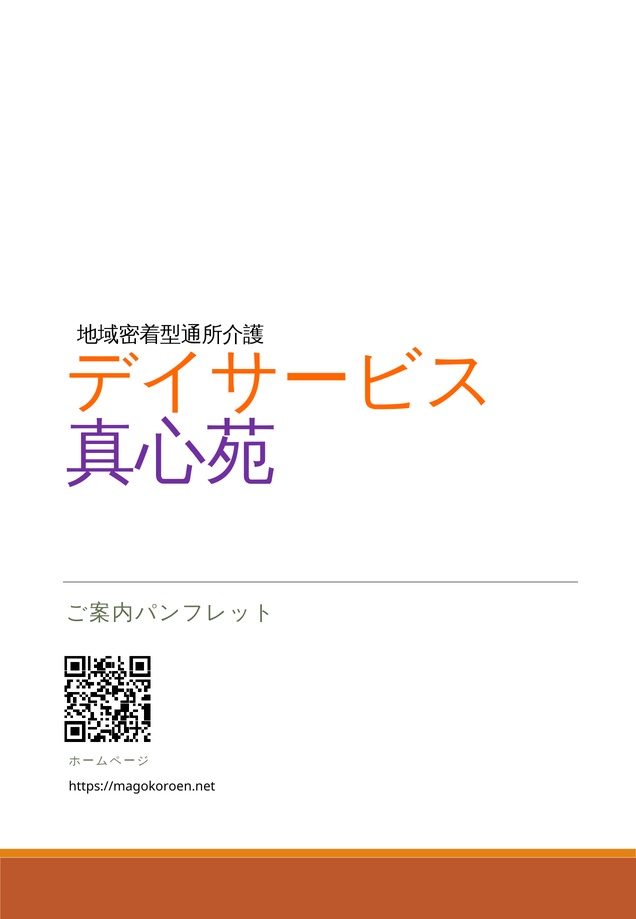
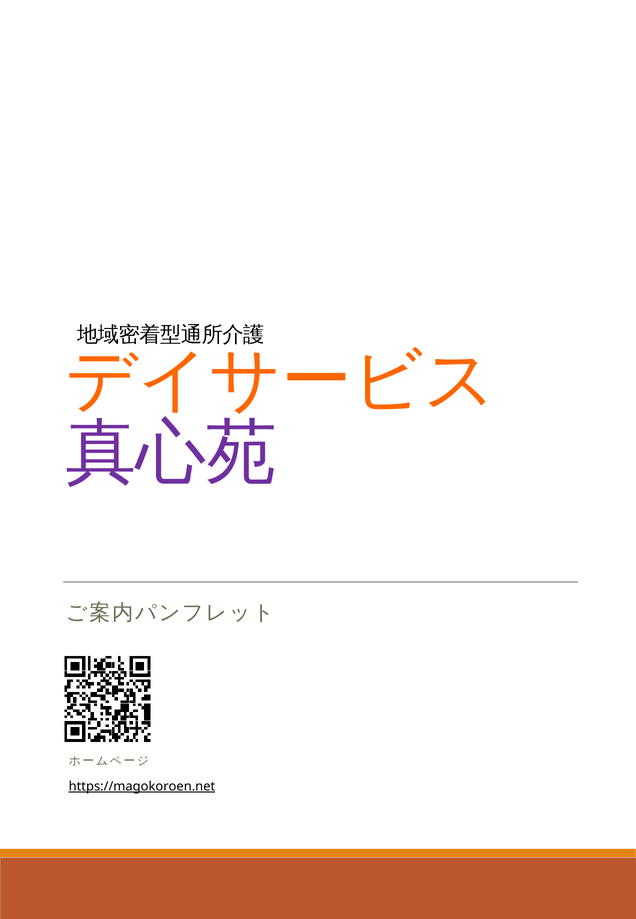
https://magokoroen.net underline: none -> present
